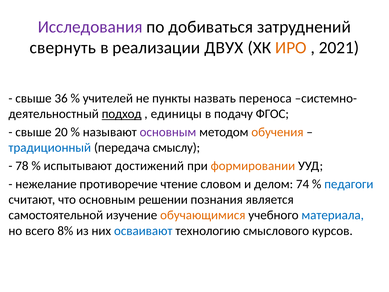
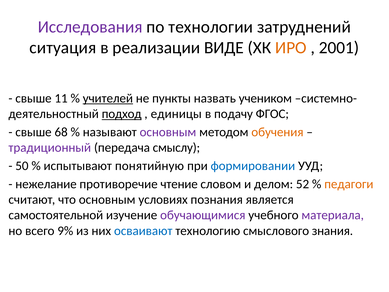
добиваться: добиваться -> технологии
свернуть: свернуть -> ситуация
ДВУХ: ДВУХ -> ВИДЕ
2021: 2021 -> 2001
36: 36 -> 11
учителей underline: none -> present
переноса: переноса -> учеником
20: 20 -> 68
традиционный colour: blue -> purple
78: 78 -> 50
достижений: достижений -> понятийную
формировании colour: orange -> blue
74: 74 -> 52
педагоги colour: blue -> orange
решении: решении -> условиях
обучающимися colour: orange -> purple
материала colour: blue -> purple
8%: 8% -> 9%
курсов: курсов -> знания
